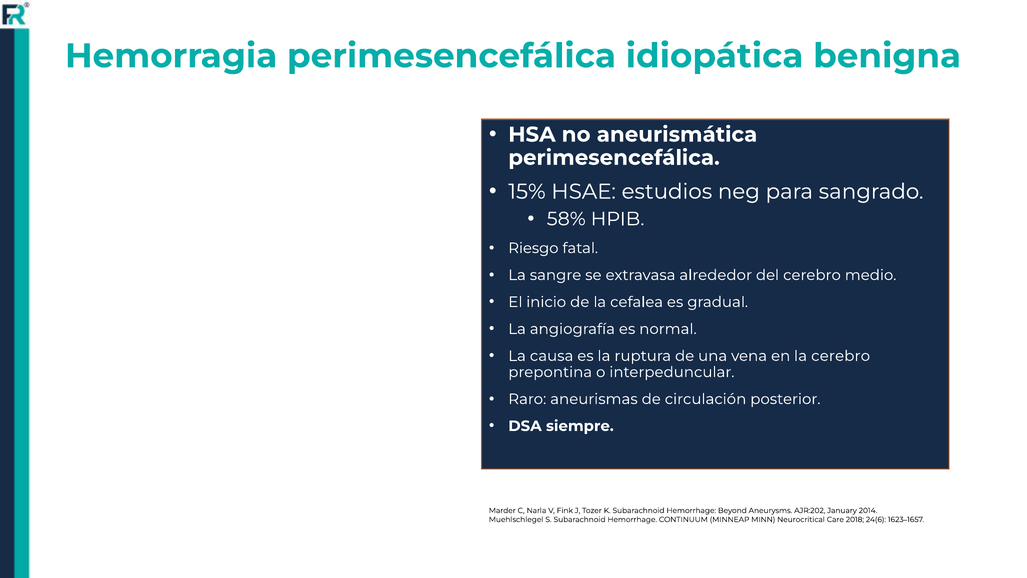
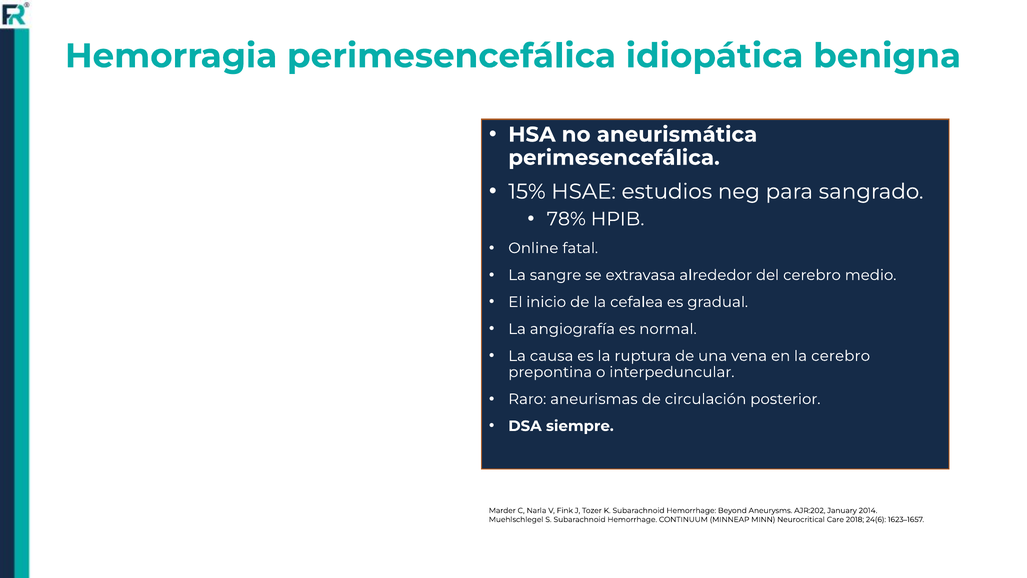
58%: 58% -> 78%
Riesgo: Riesgo -> Online
